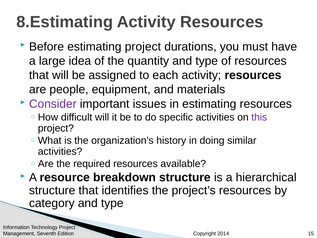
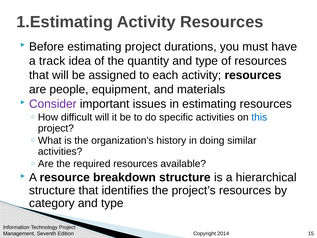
8.Estimating: 8.Estimating -> 1.Estimating
large: large -> track
this colour: purple -> blue
